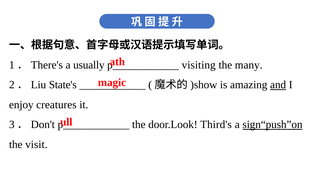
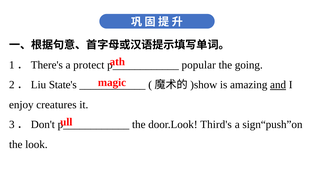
usually: usually -> protect
visiting: visiting -> popular
many: many -> going
sign“push”on underline: present -> none
visit: visit -> look
